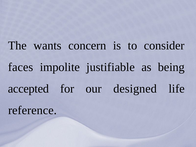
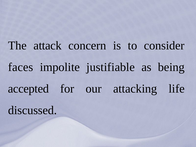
wants: wants -> attack
designed: designed -> attacking
reference: reference -> discussed
